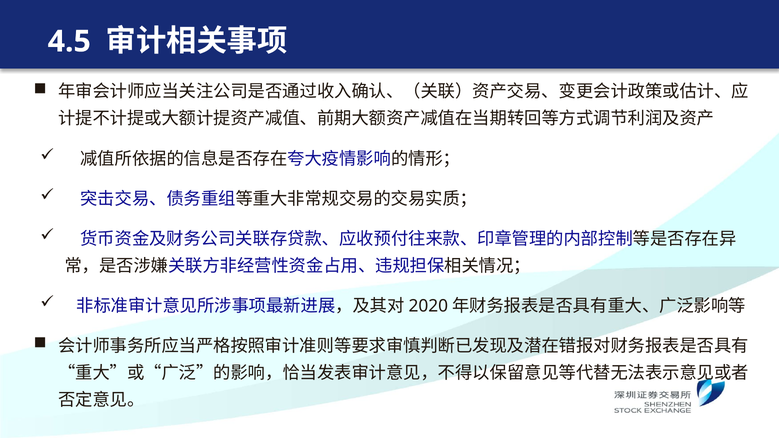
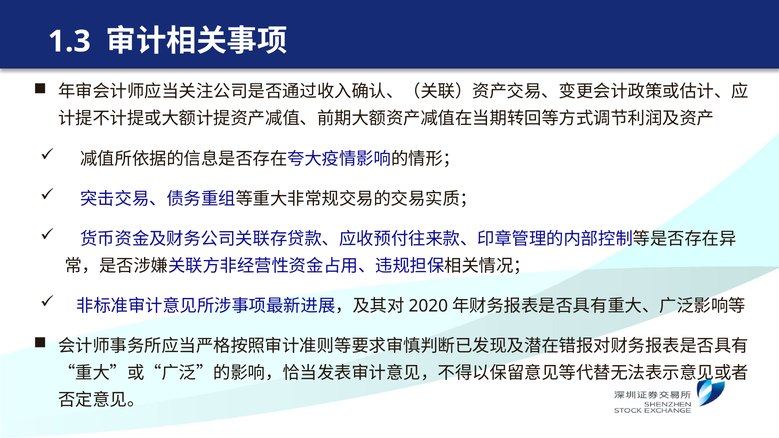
4.5: 4.5 -> 1.3
